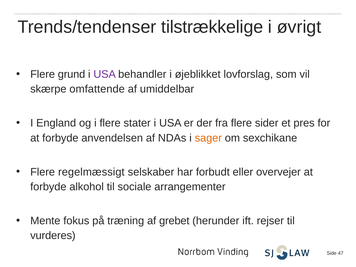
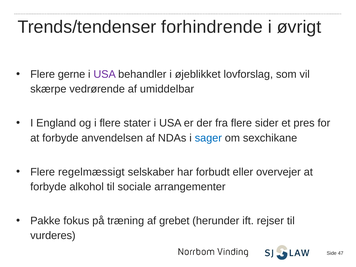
tilstrækkelige: tilstrækkelige -> forhindrende
grund: grund -> gerne
omfattende: omfattende -> vedrørende
sager colour: orange -> blue
Mente: Mente -> Pakke
